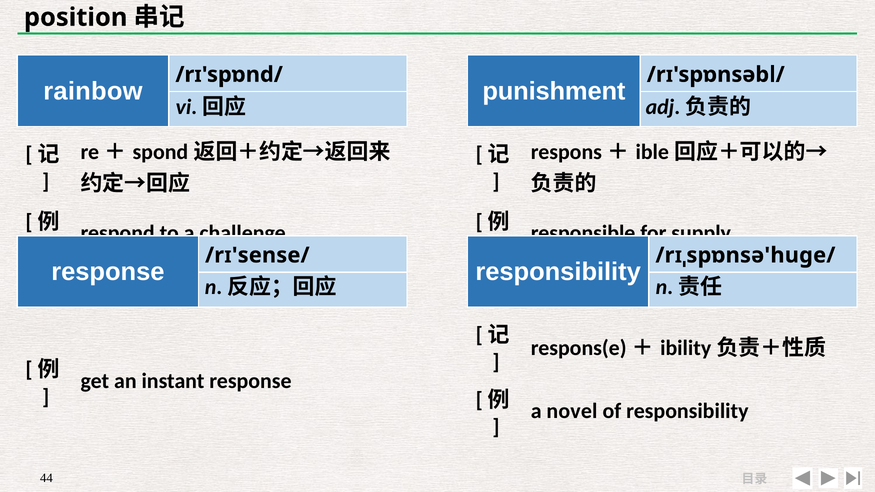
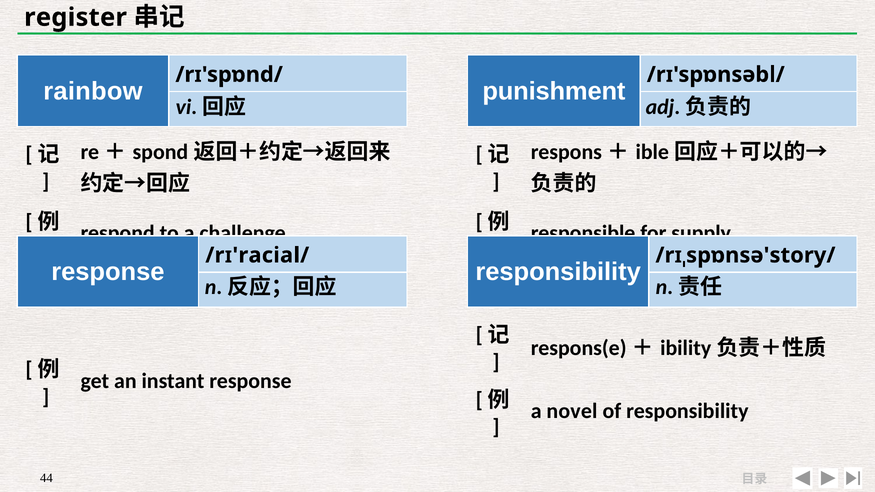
position: position -> register
/rɪ'sense/: /rɪ'sense/ -> /rɪ'racial/
/rɪˌspɒnsə'huge/: /rɪˌspɒnsə'huge/ -> /rɪˌspɒnsə'story/
